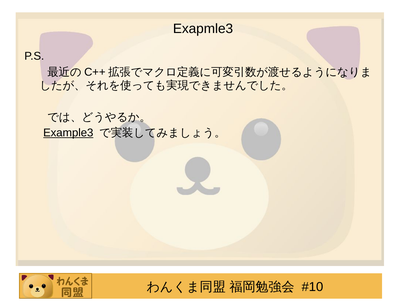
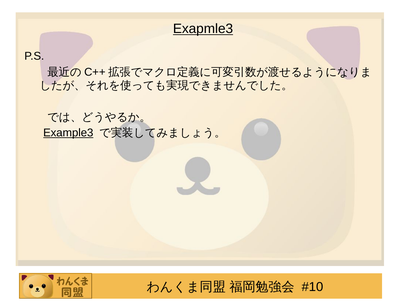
Exapmle3 underline: none -> present
